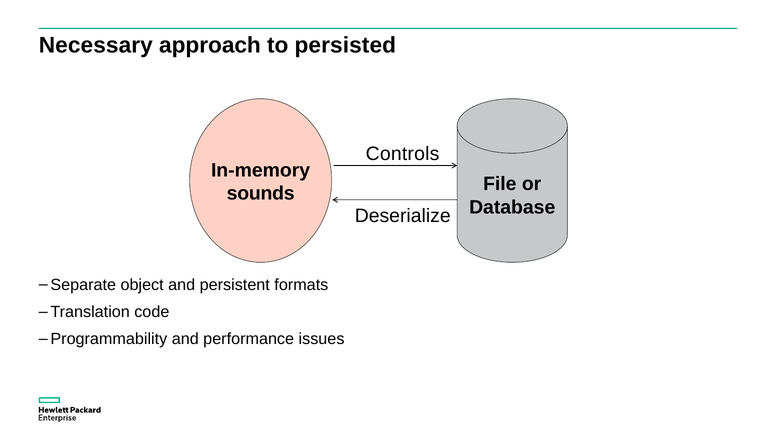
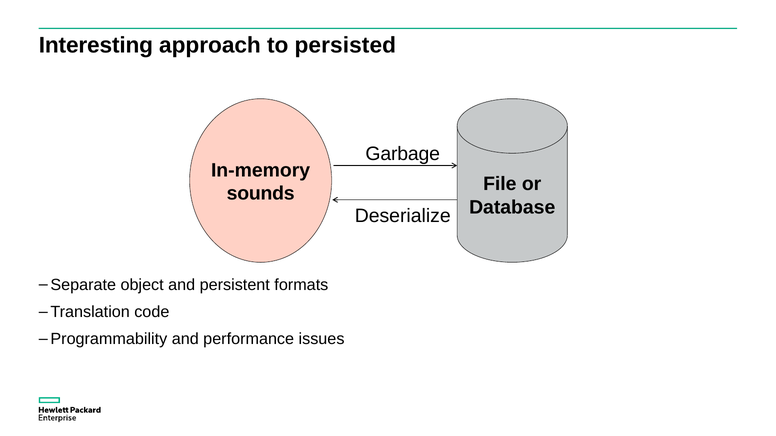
Necessary: Necessary -> Interesting
Controls: Controls -> Garbage
